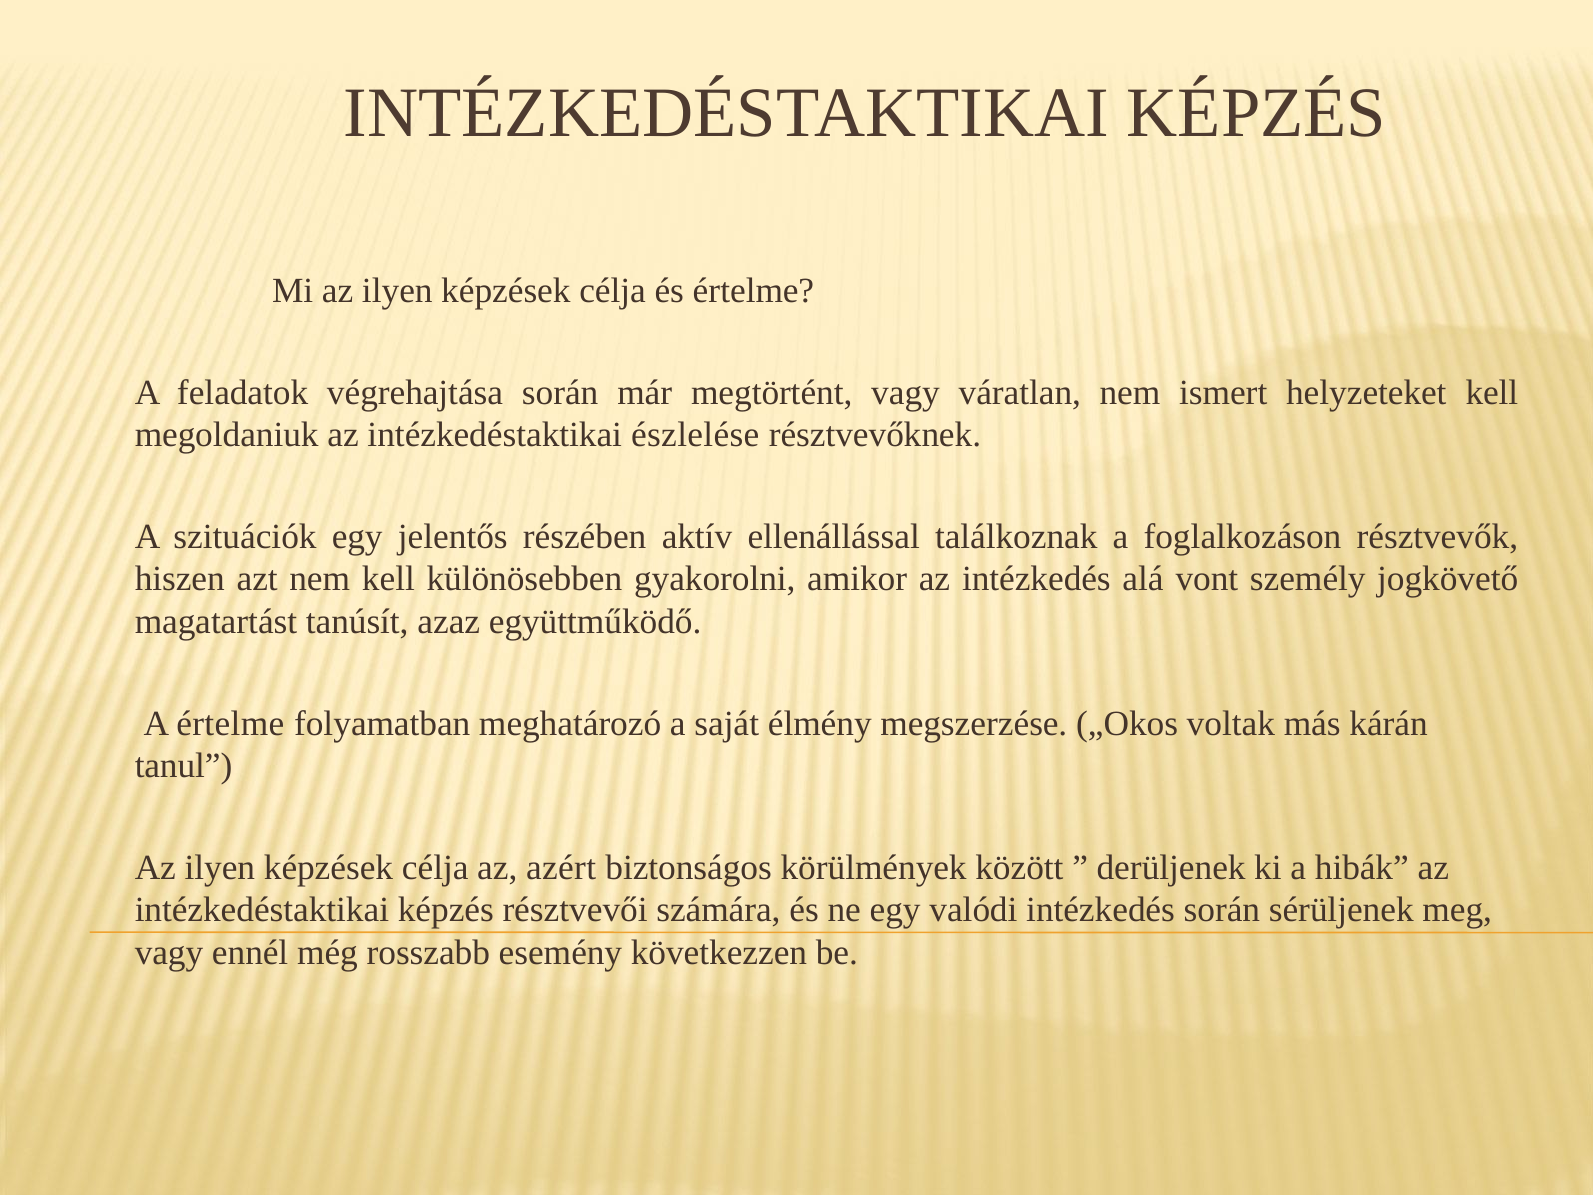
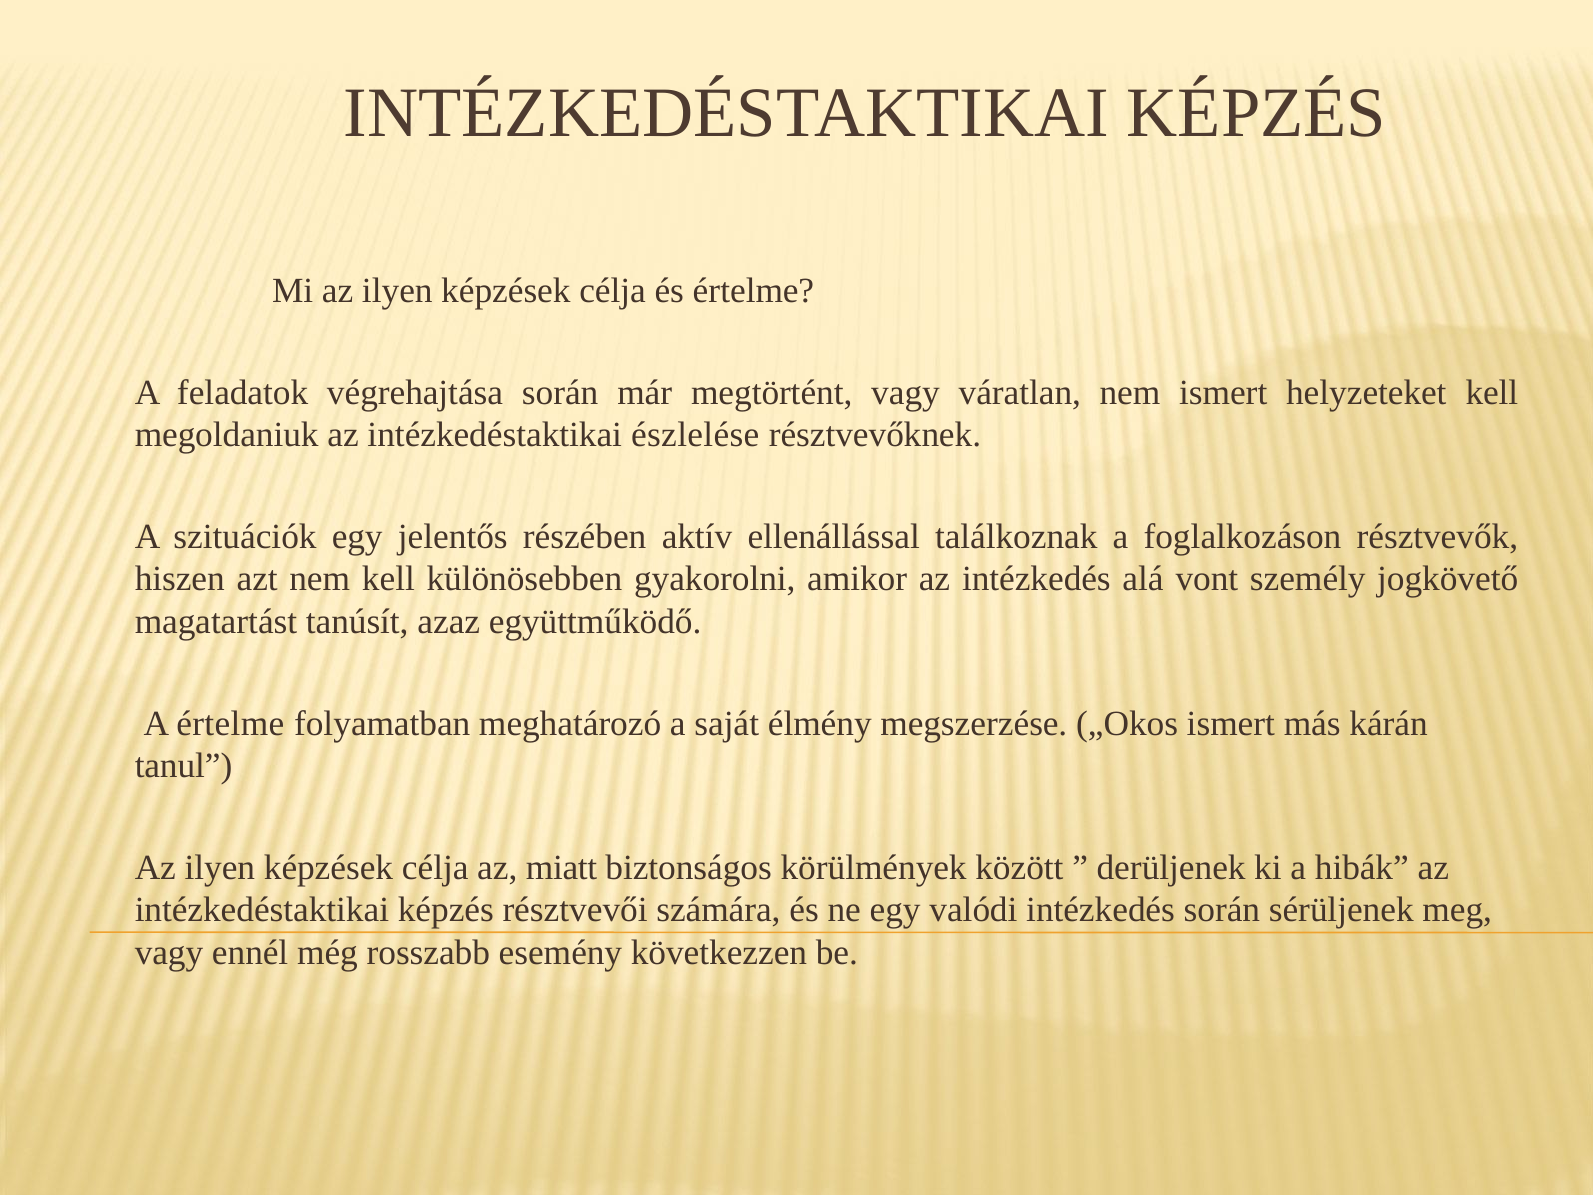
„Okos voltak: voltak -> ismert
azért: azért -> miatt
